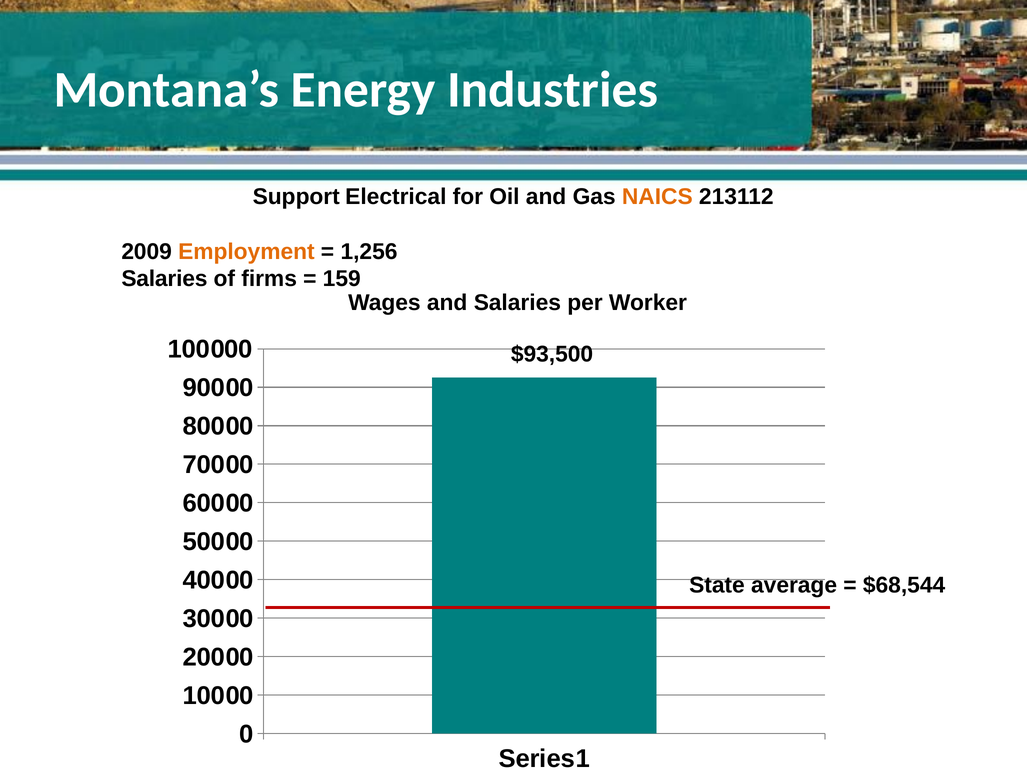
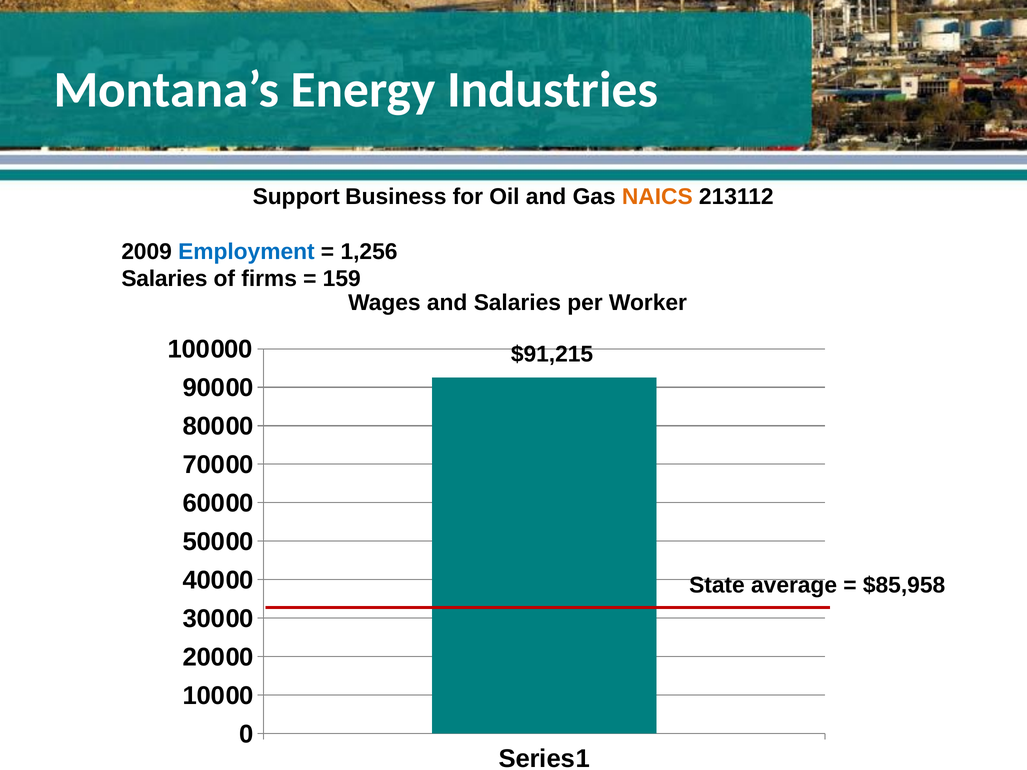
Electrical: Electrical -> Business
Employment colour: orange -> blue
$93,500: $93,500 -> $91,215
$68,544: $68,544 -> $85,958
